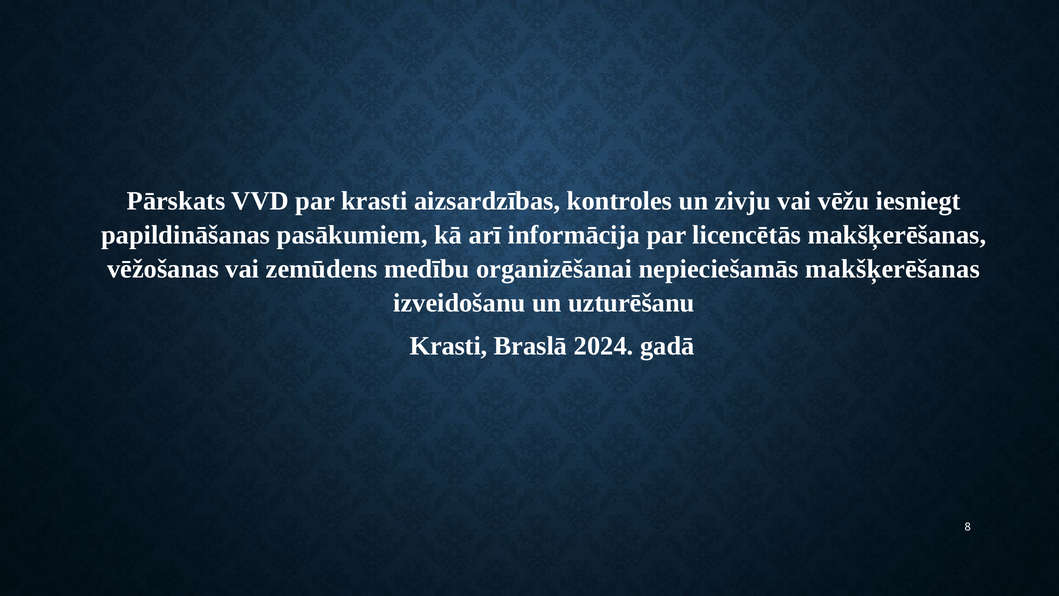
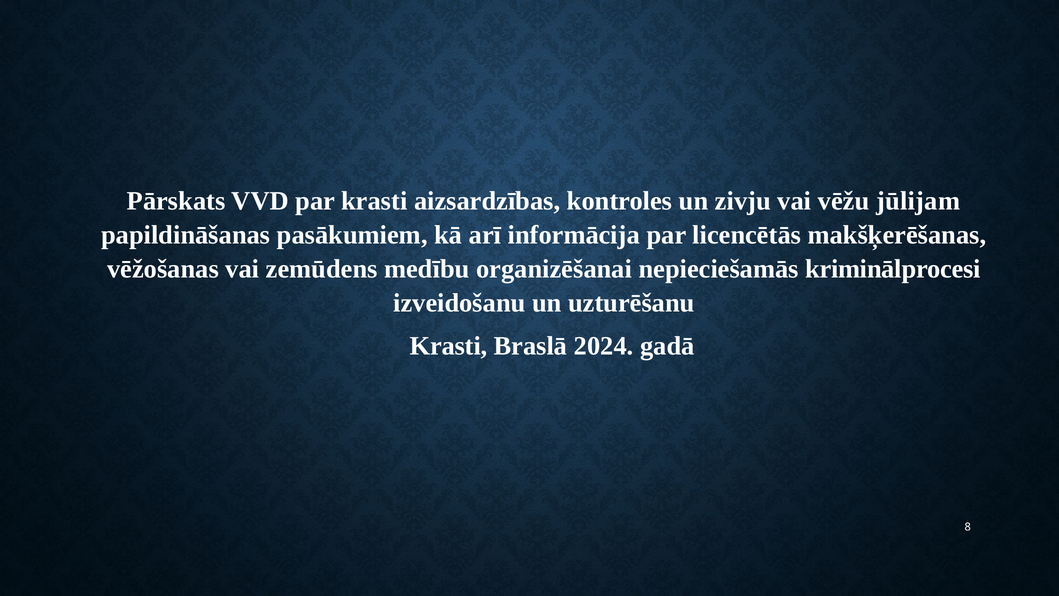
iesniegt: iesniegt -> jūlijam
nepieciešamās makšķerēšanas: makšķerēšanas -> kriminālprocesi
